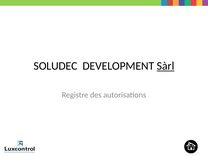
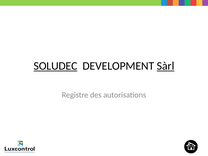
SOLUDEC underline: none -> present
